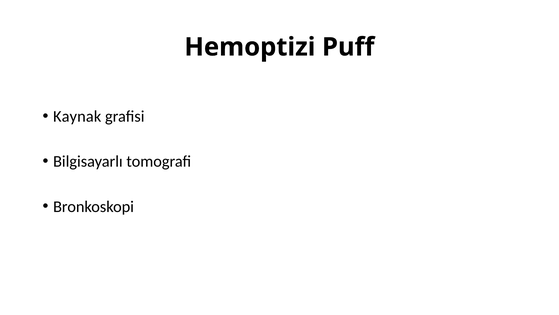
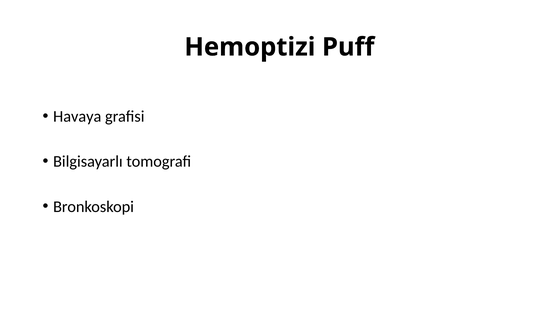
Kaynak: Kaynak -> Havaya
